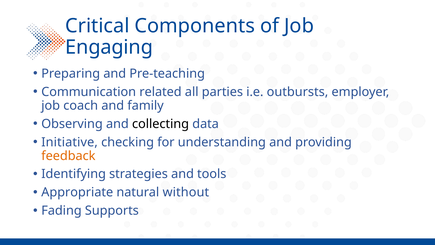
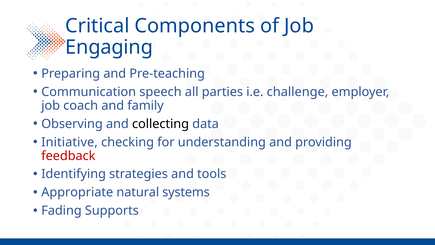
related: related -> speech
outbursts: outbursts -> challenge
feedback colour: orange -> red
without: without -> systems
